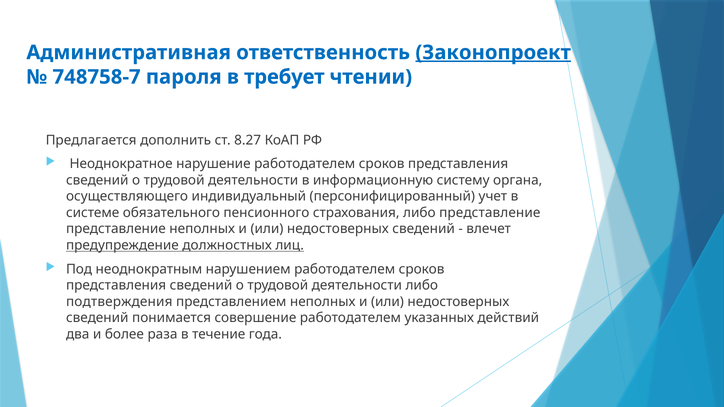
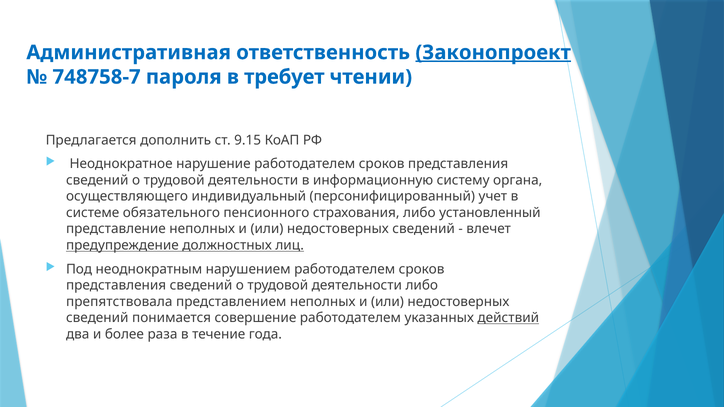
8.27: 8.27 -> 9.15
либо представление: представление -> установленный
подтверждения: подтверждения -> препятствовала
действий underline: none -> present
